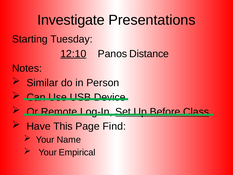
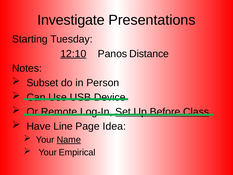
Similar: Similar -> Subset
This: This -> Line
Find: Find -> Idea
Name underline: none -> present
